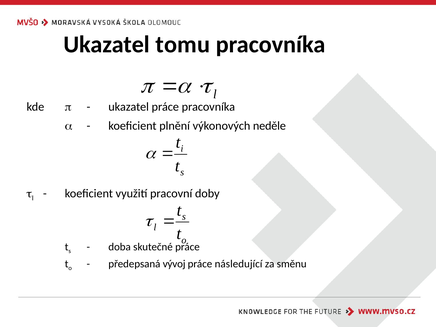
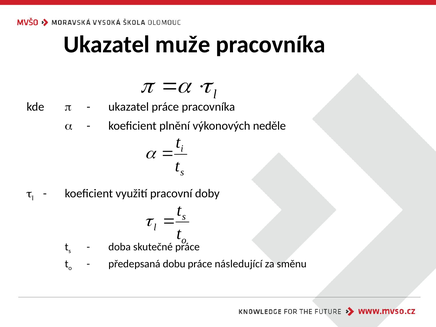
tomu: tomu -> muže
vývoj: vývoj -> dobu
